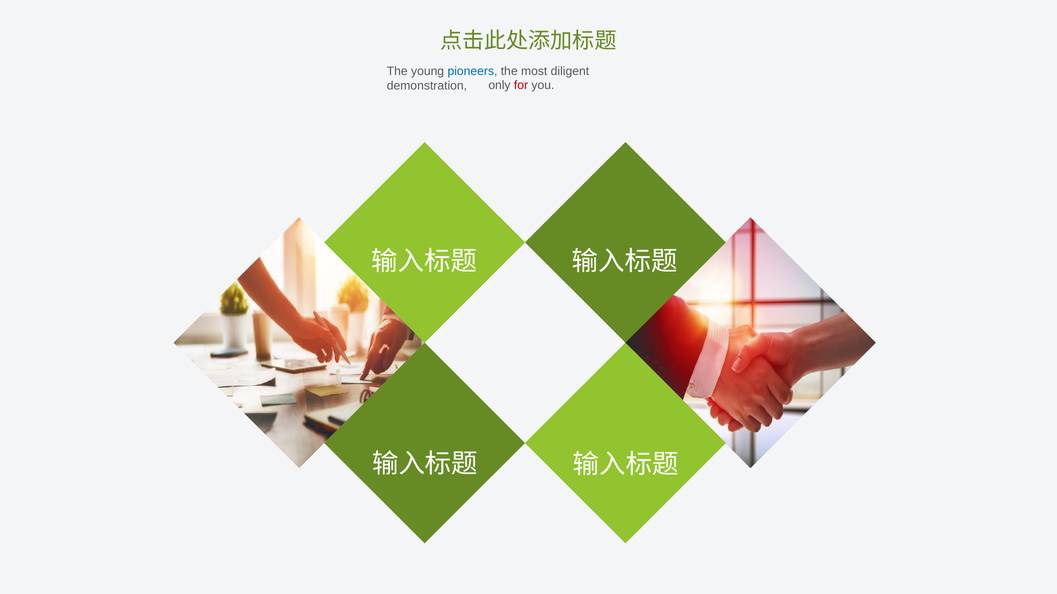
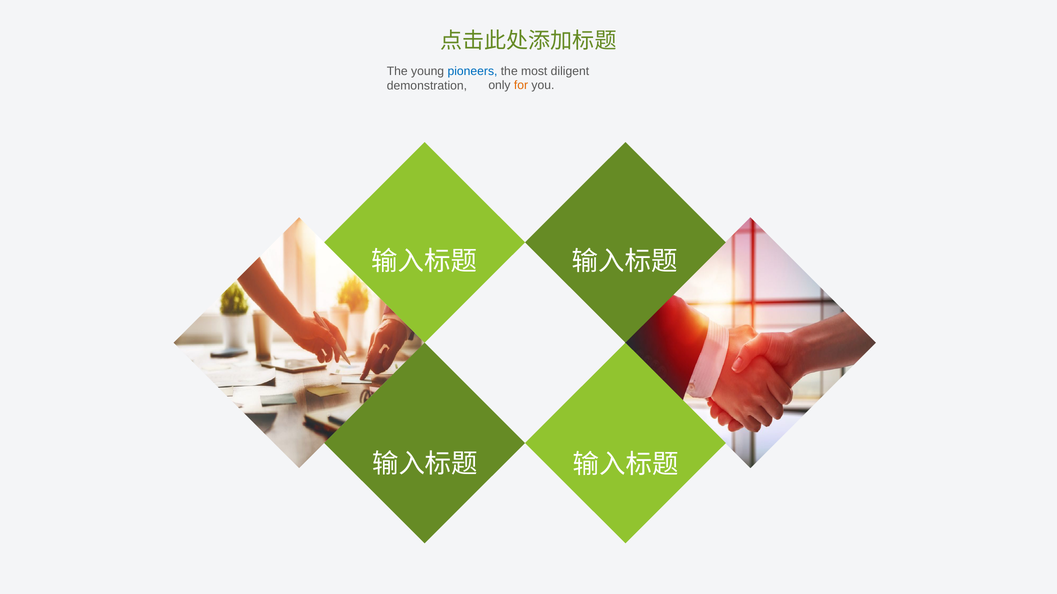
for colour: red -> orange
